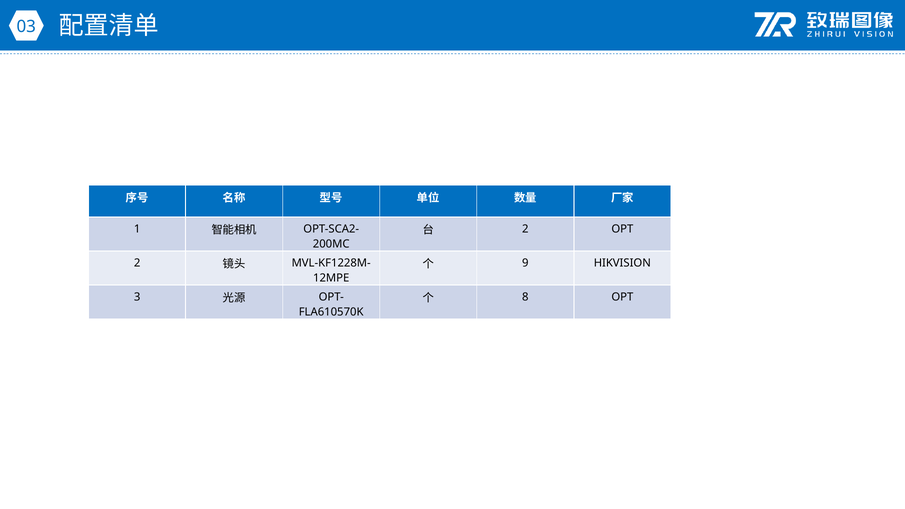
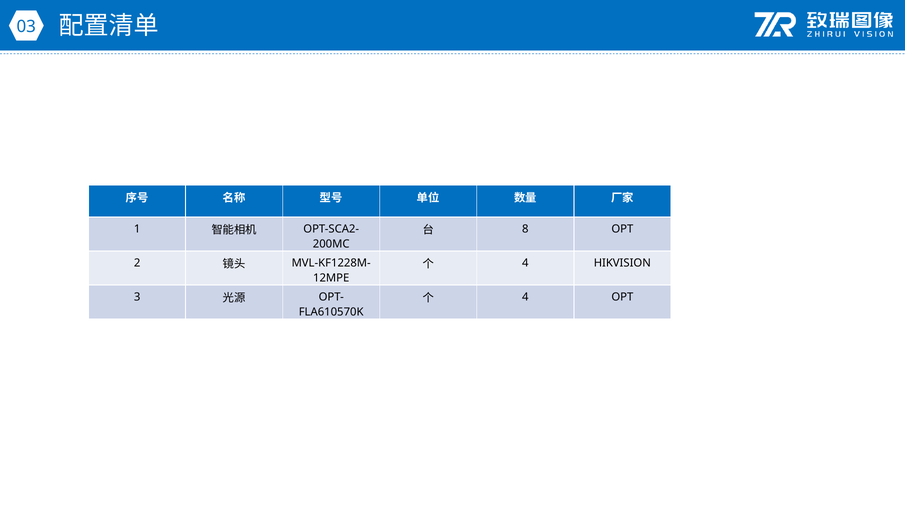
2 at (525, 229): 2 -> 8
9 at (525, 263): 9 -> 4
8 at (525, 297): 8 -> 4
